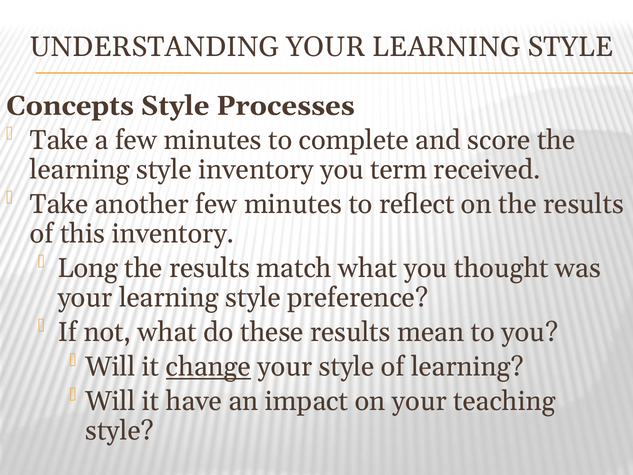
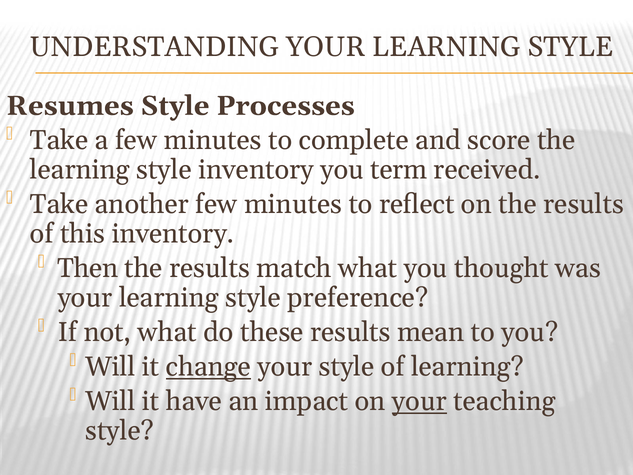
Concepts: Concepts -> Resumes
Long: Long -> Then
your at (419, 401) underline: none -> present
